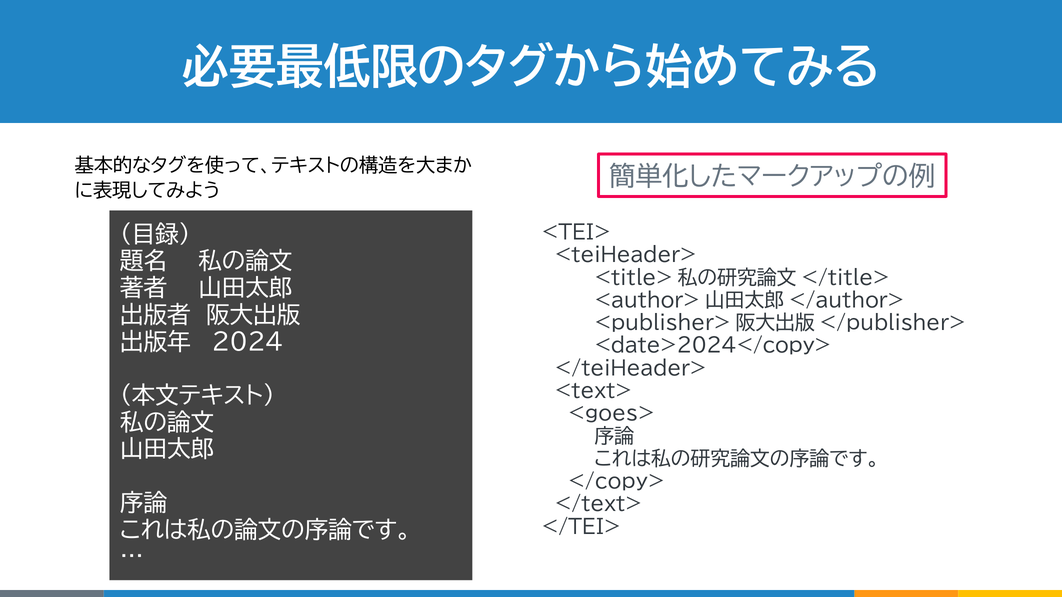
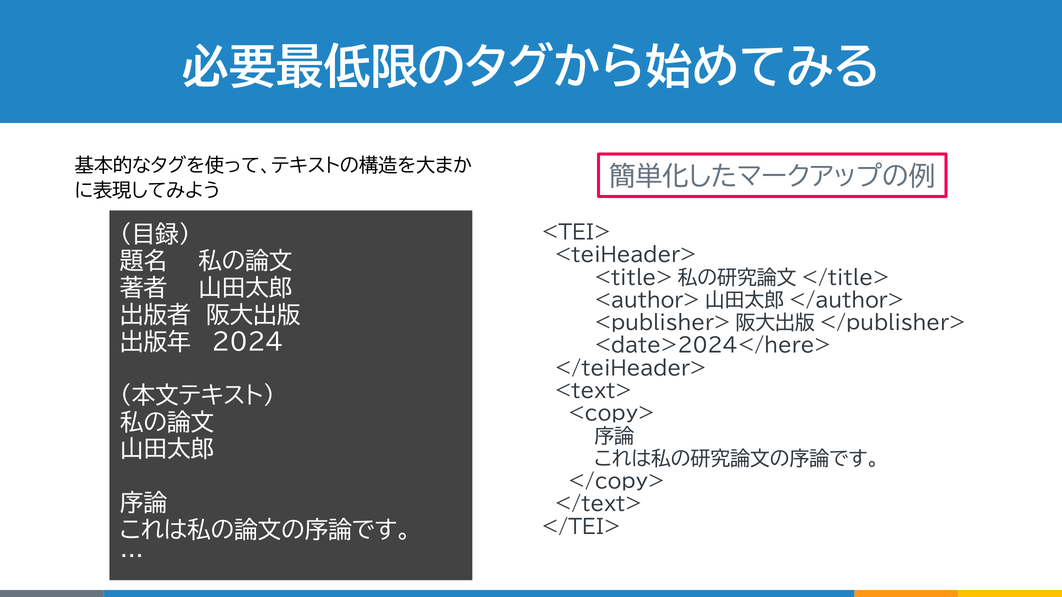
<date>2024</copy>: <date>2024</copy> -> <date>2024</here>
<goes>: <goes> -> <copy>
